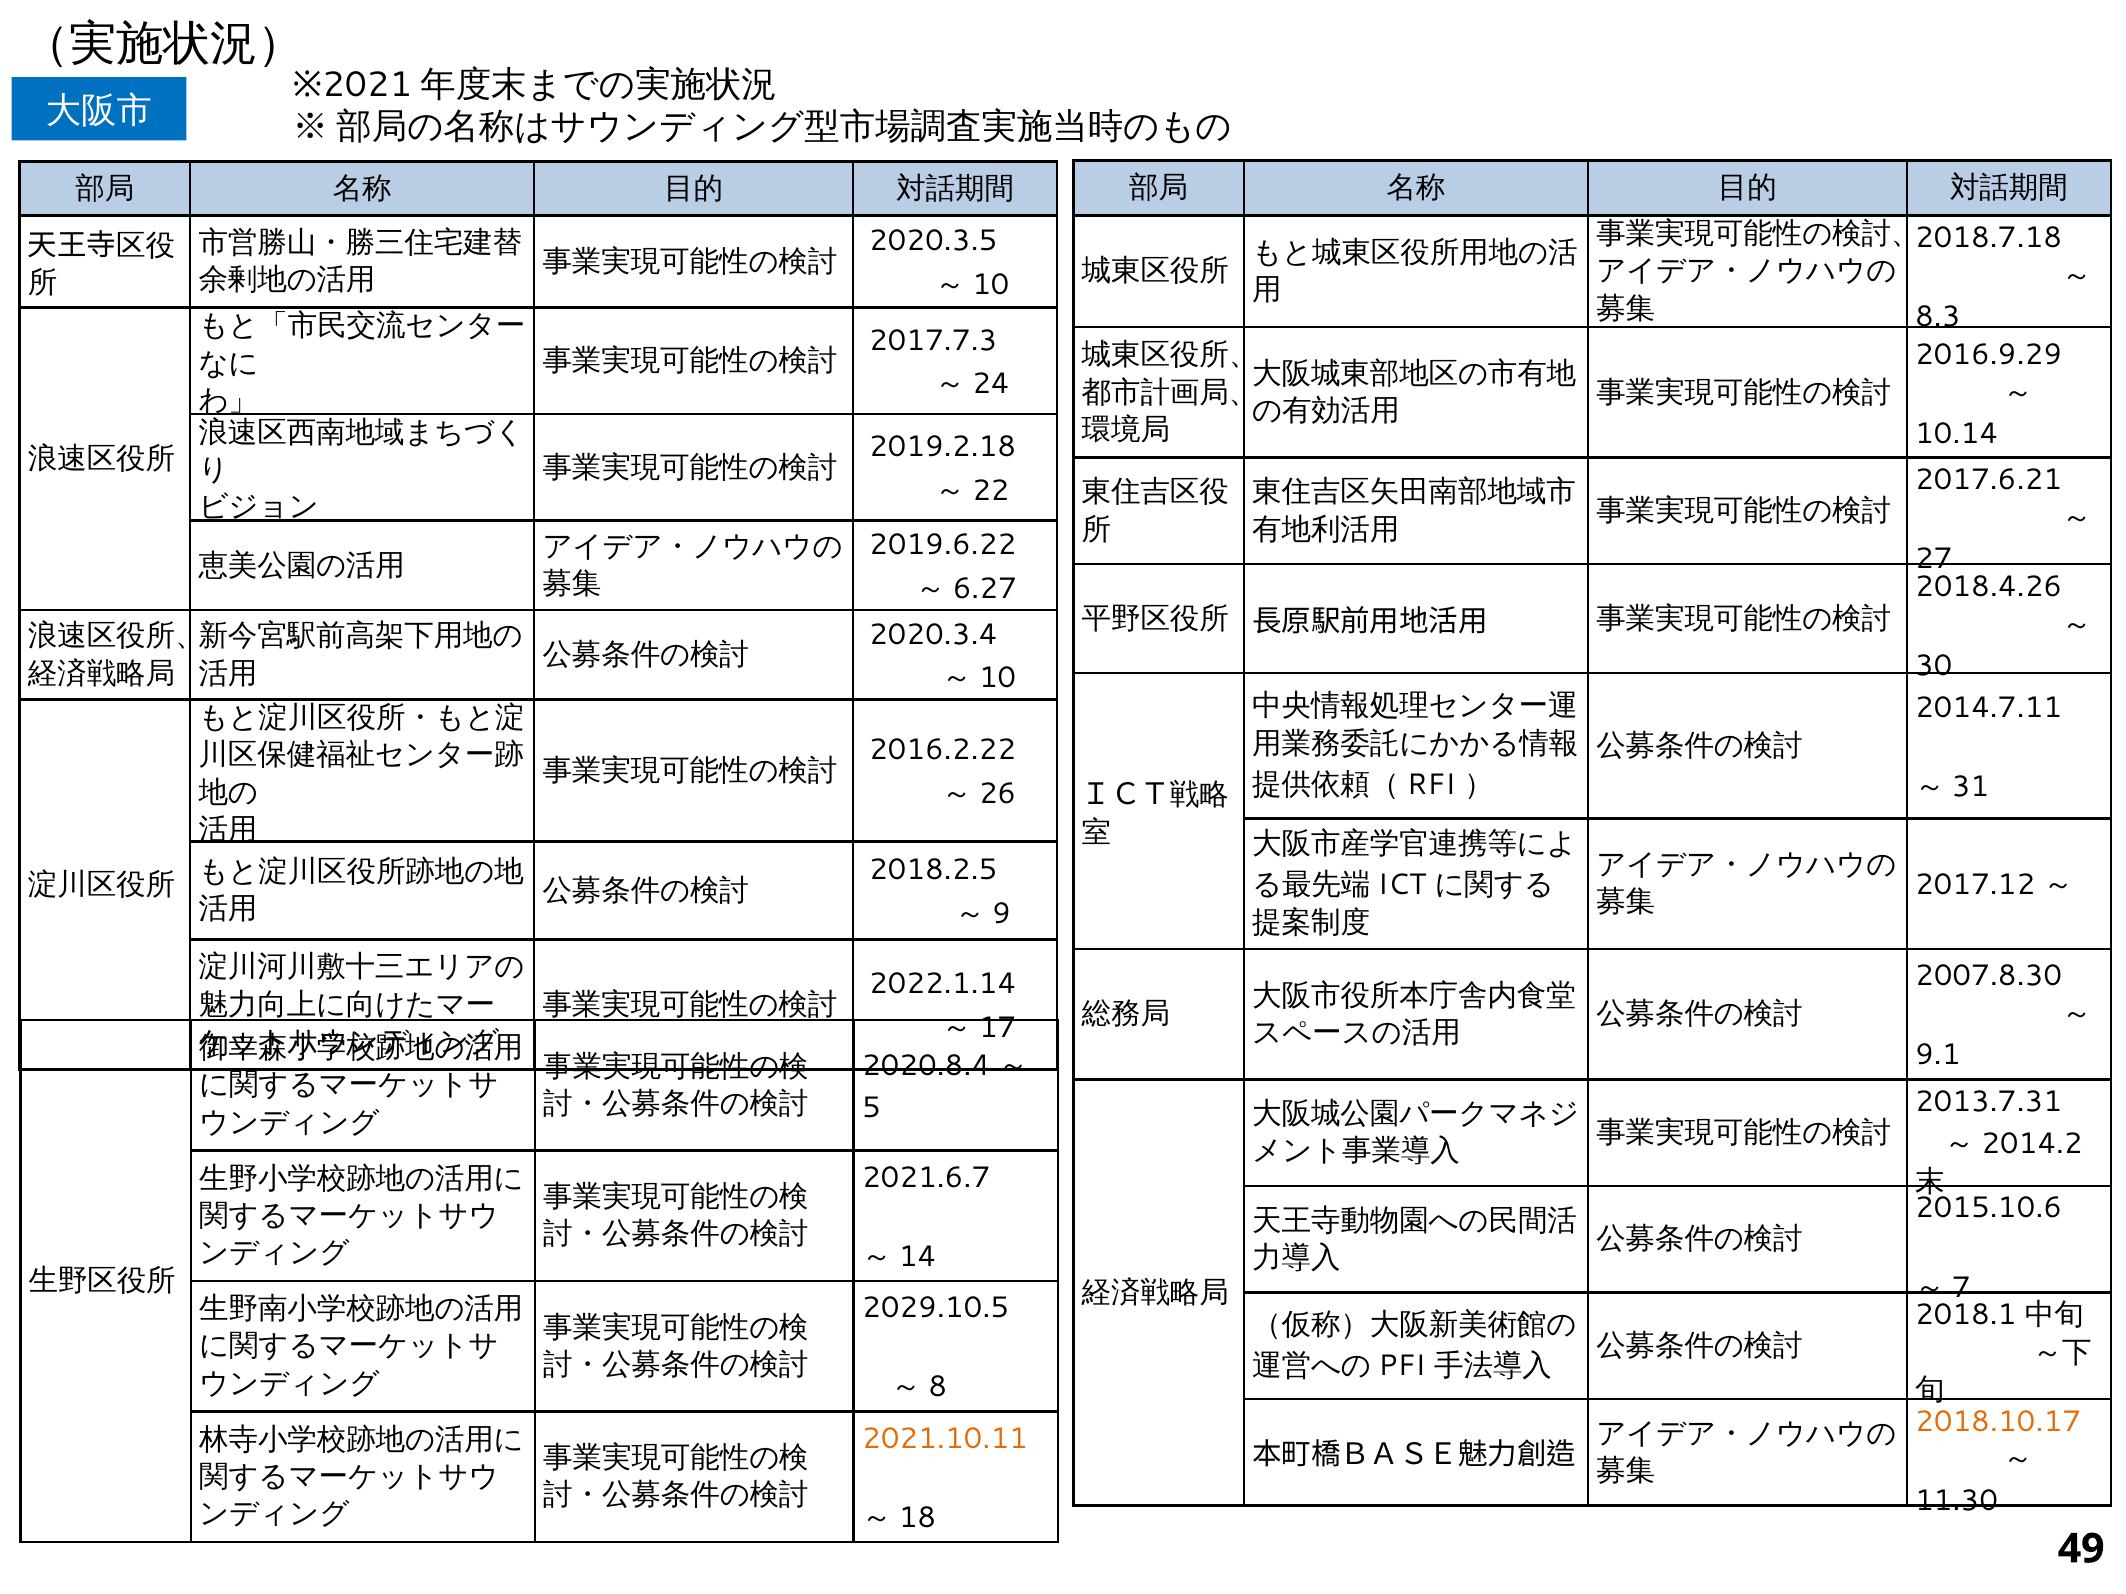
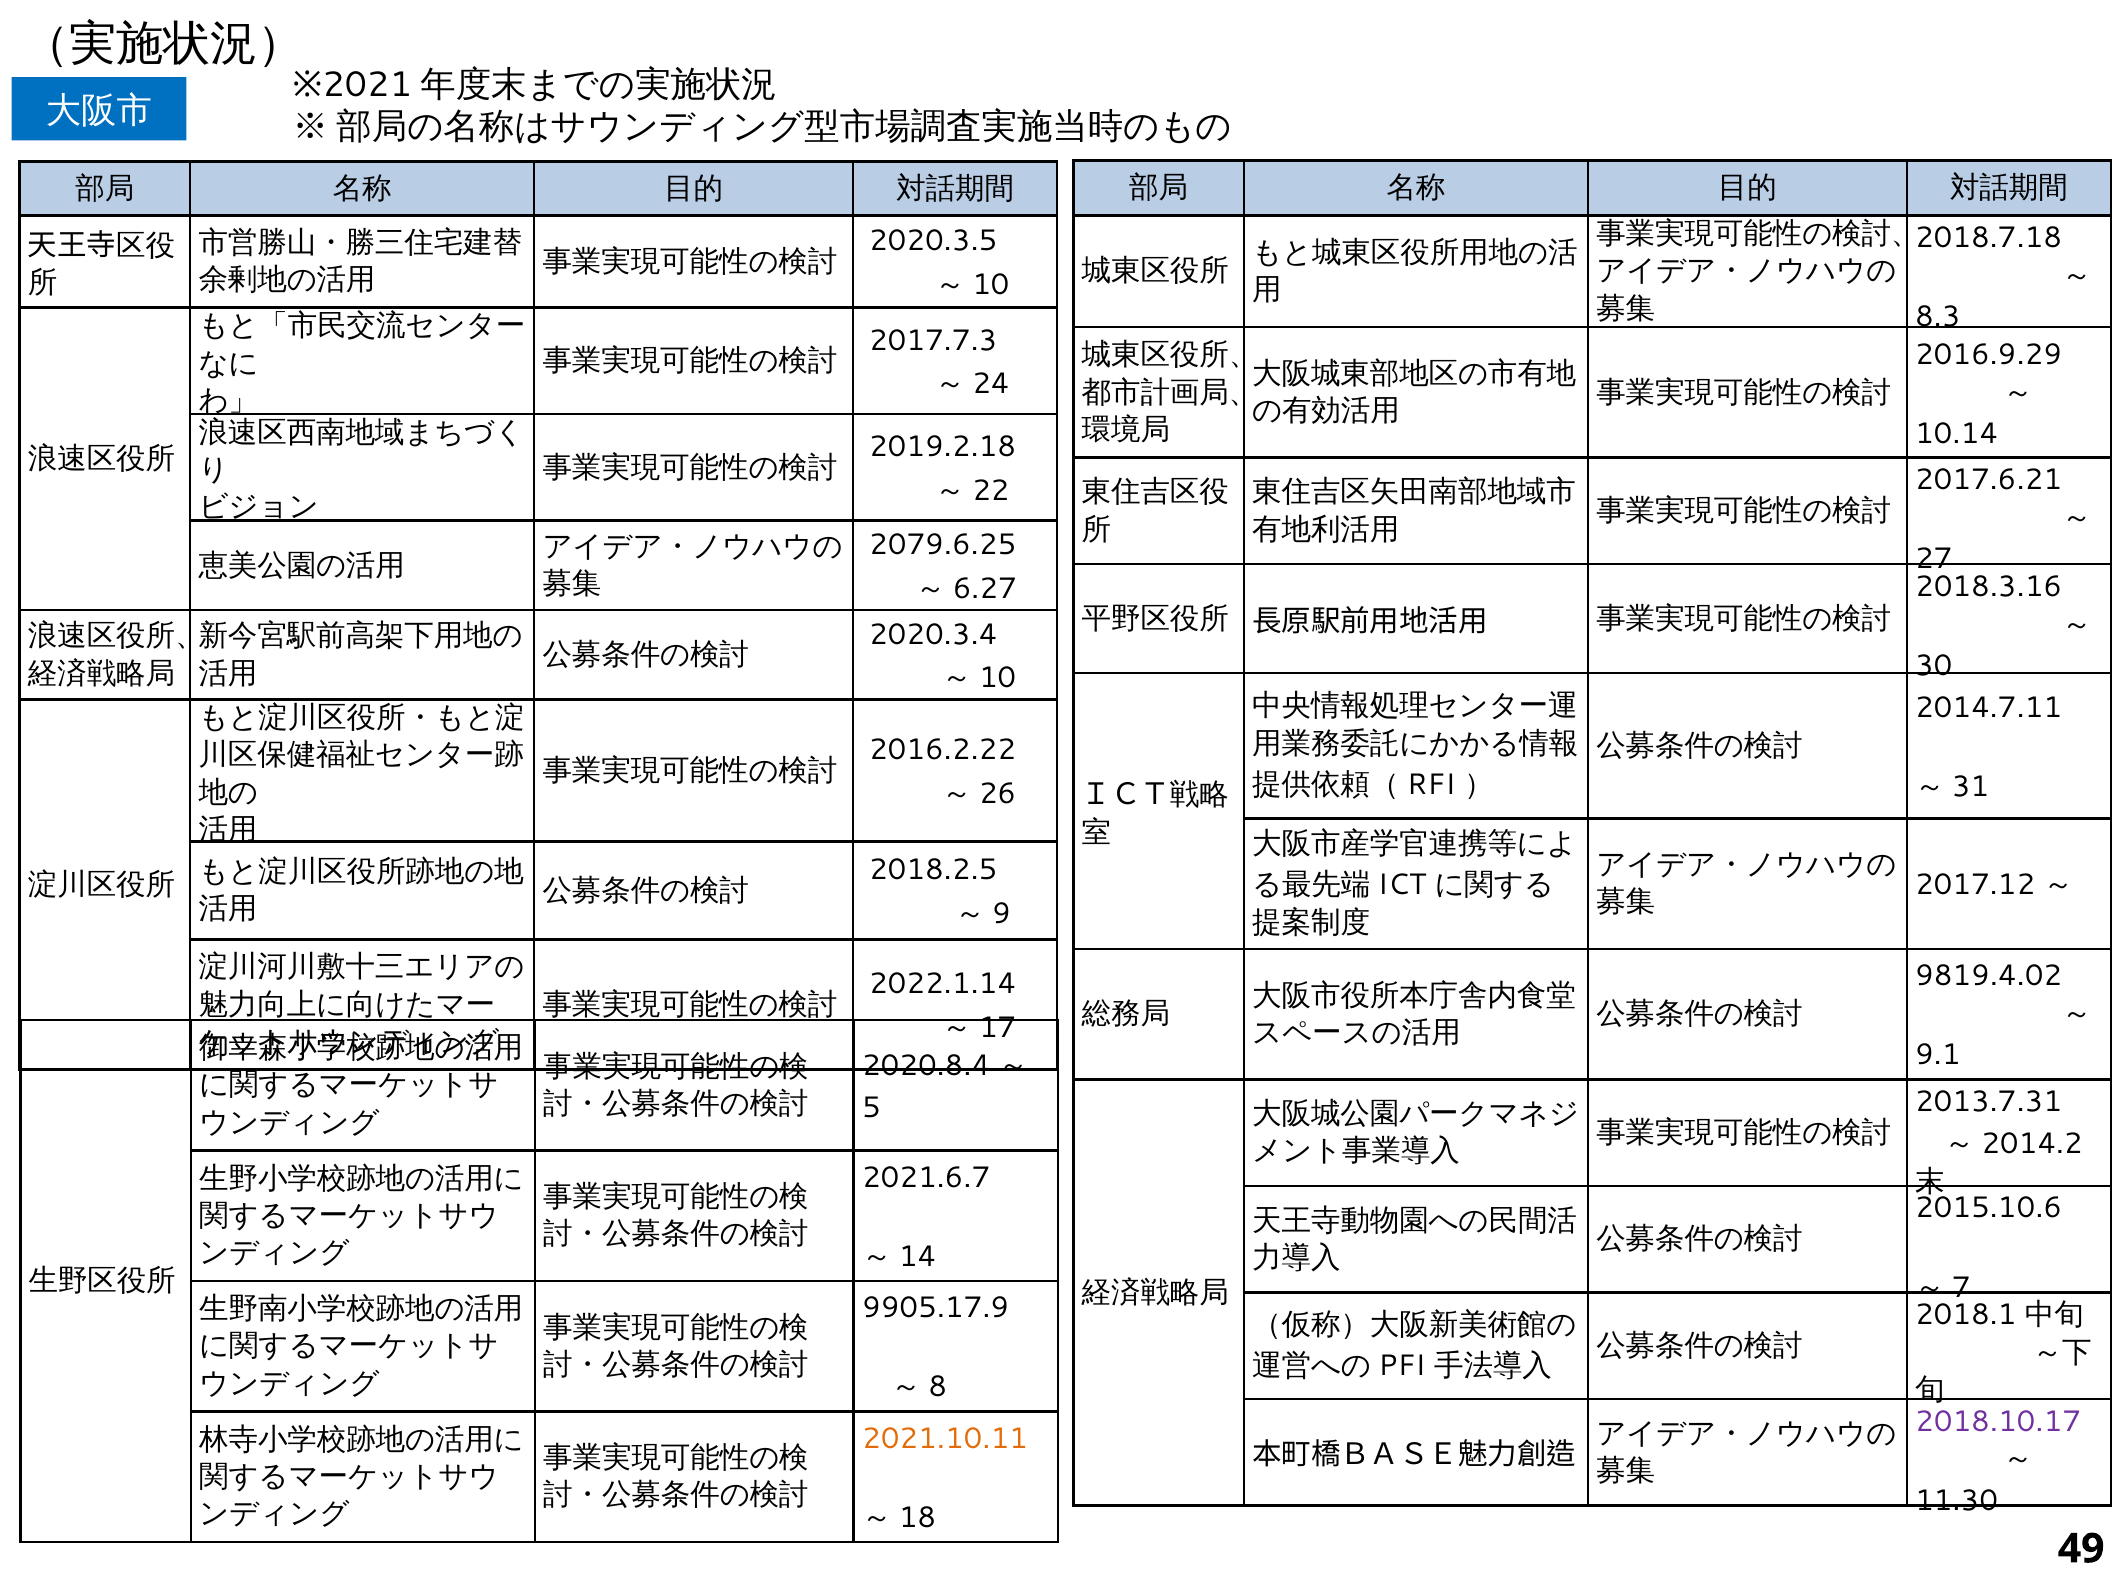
2019.6.22: 2019.6.22 -> 2079.6.25
2018.4.26: 2018.4.26 -> 2018.3.16
2007.8.30: 2007.8.30 -> 9819.4.02
2029.10.5: 2029.10.5 -> 9905.17.9
2018.10.17 colour: orange -> purple
